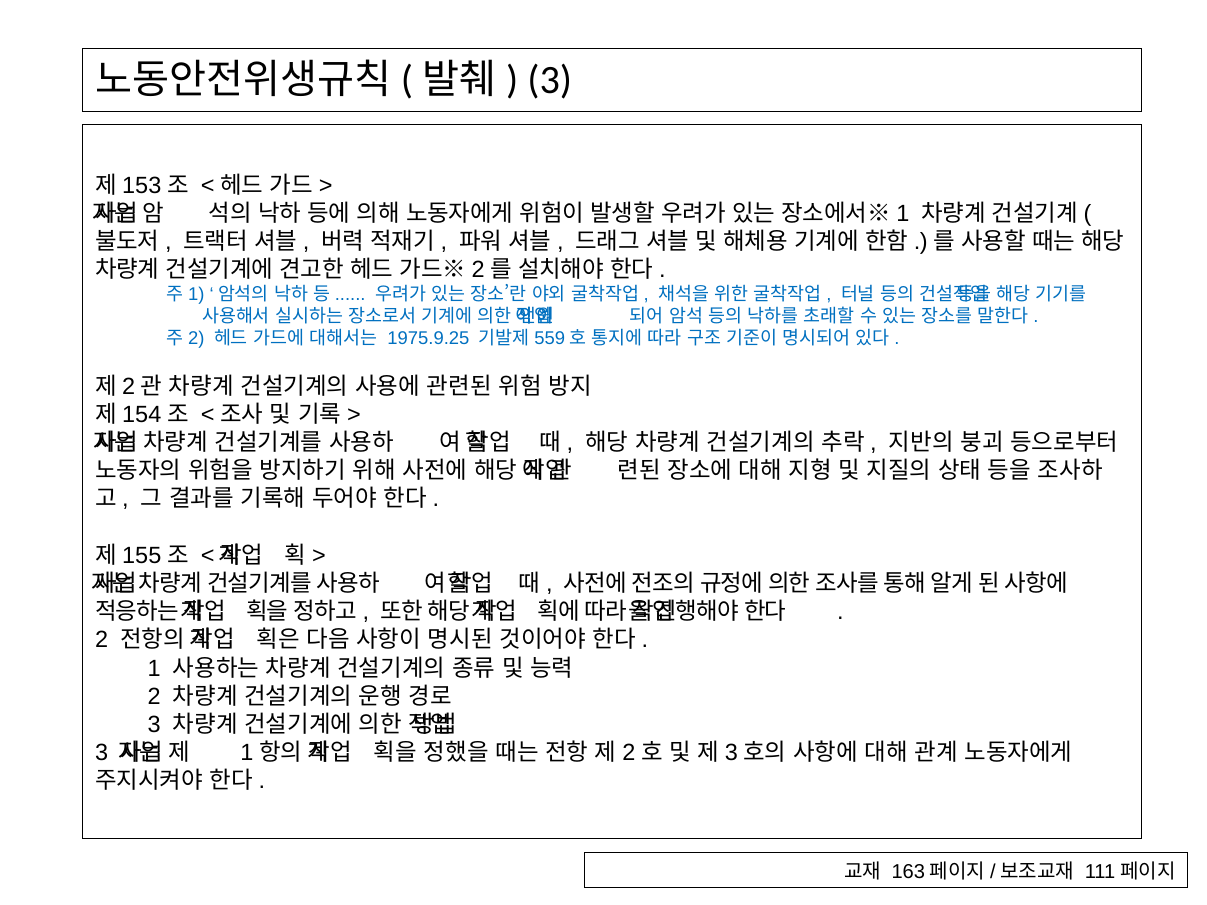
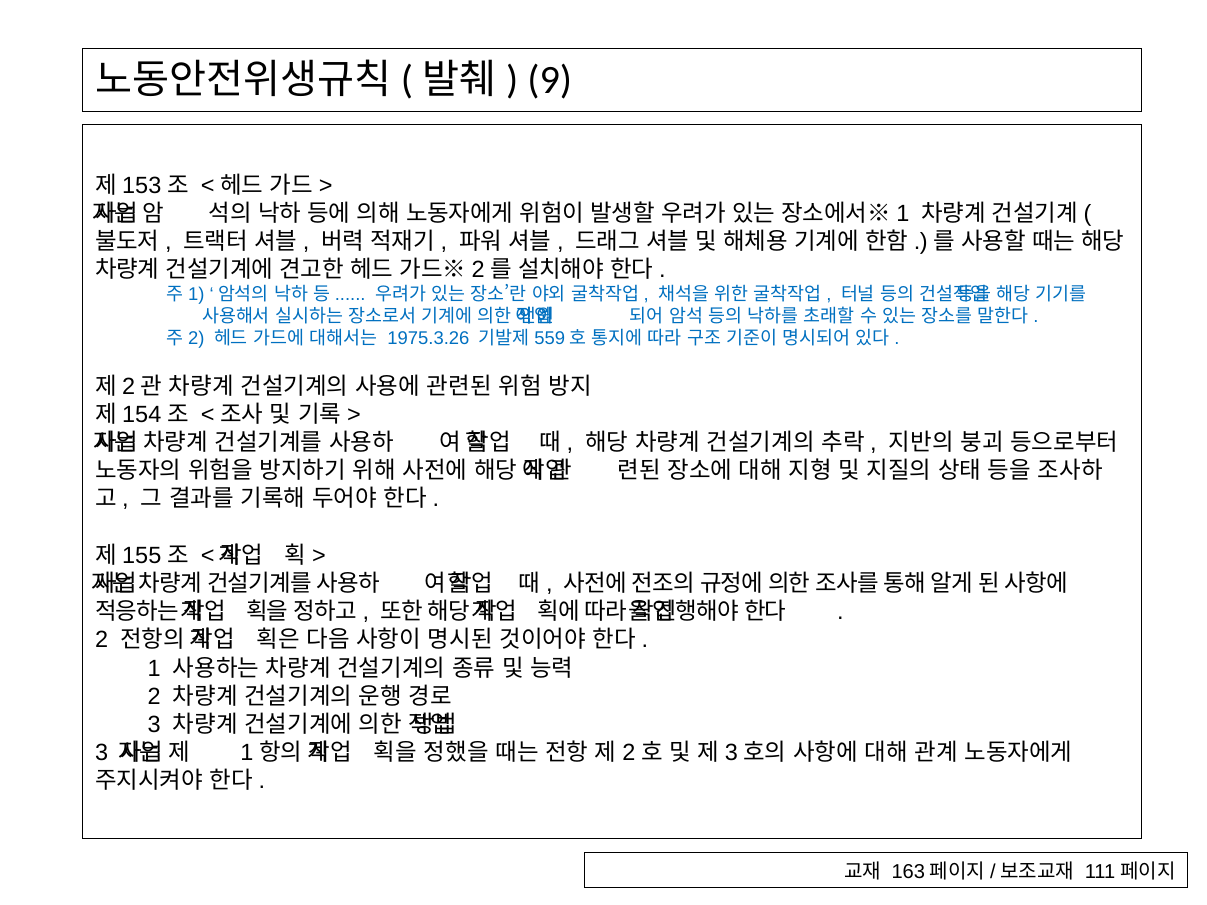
3 at (550, 80): 3 -> 9
1975.9.25: 1975.9.25 -> 1975.3.26
